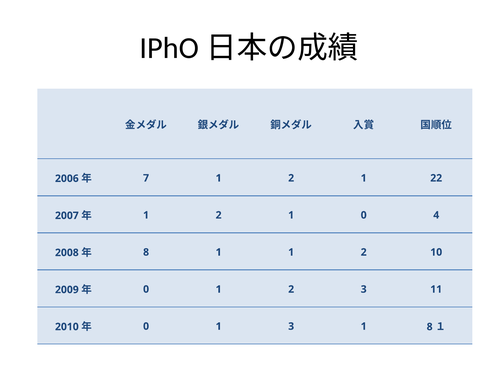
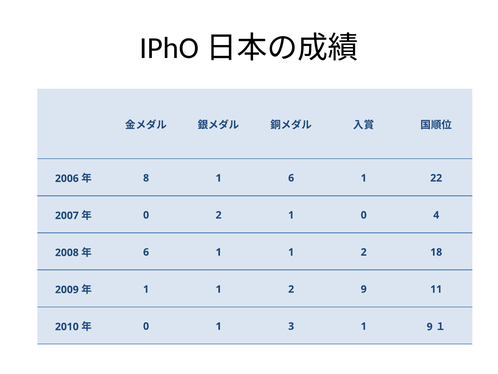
7: 7 -> 8
2 at (291, 178): 2 -> 6
1 at (146, 215): 1 -> 0
8 at (146, 252): 8 -> 6
10: 10 -> 18
0 at (146, 289): 0 -> 1
2 3: 3 -> 9
1 8: 8 -> 9
